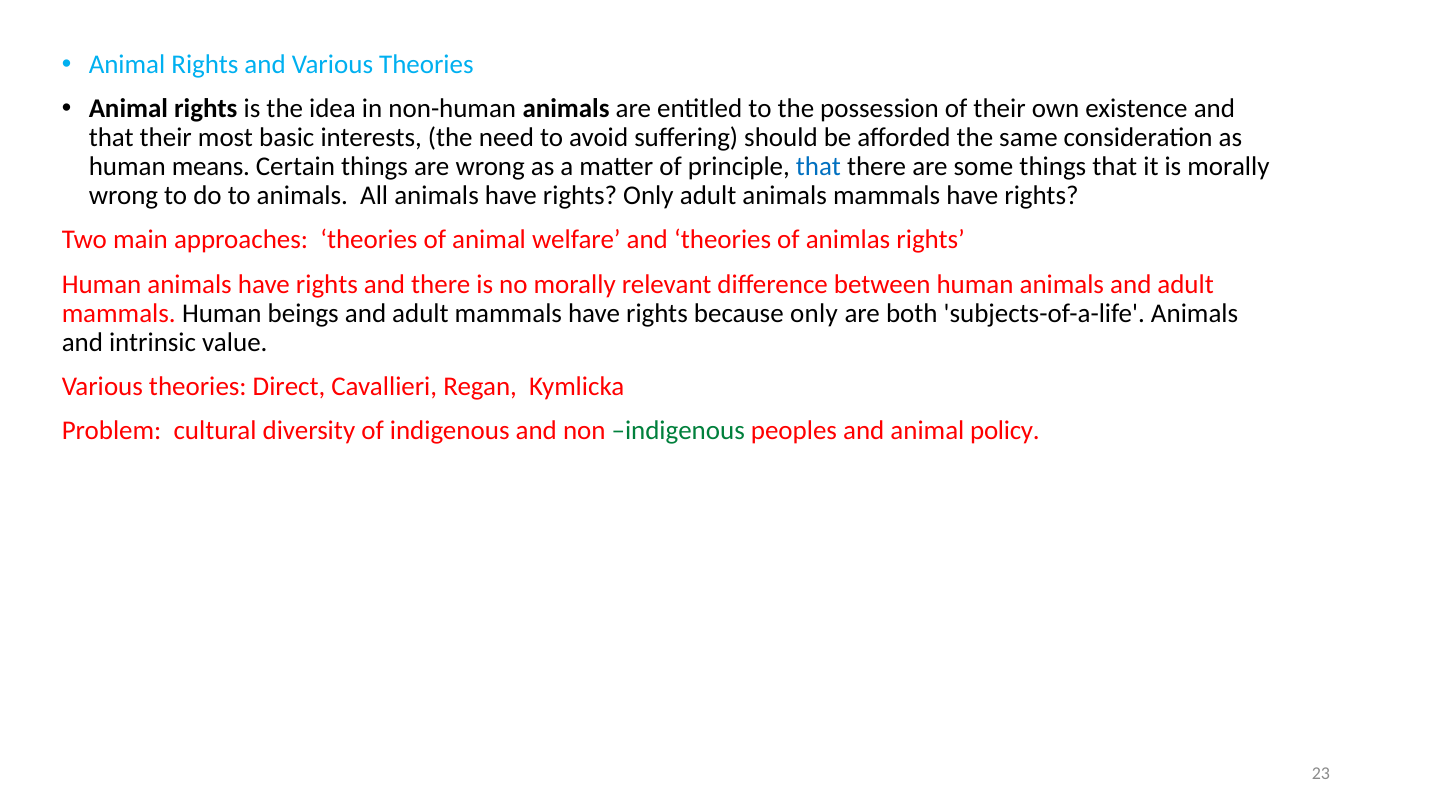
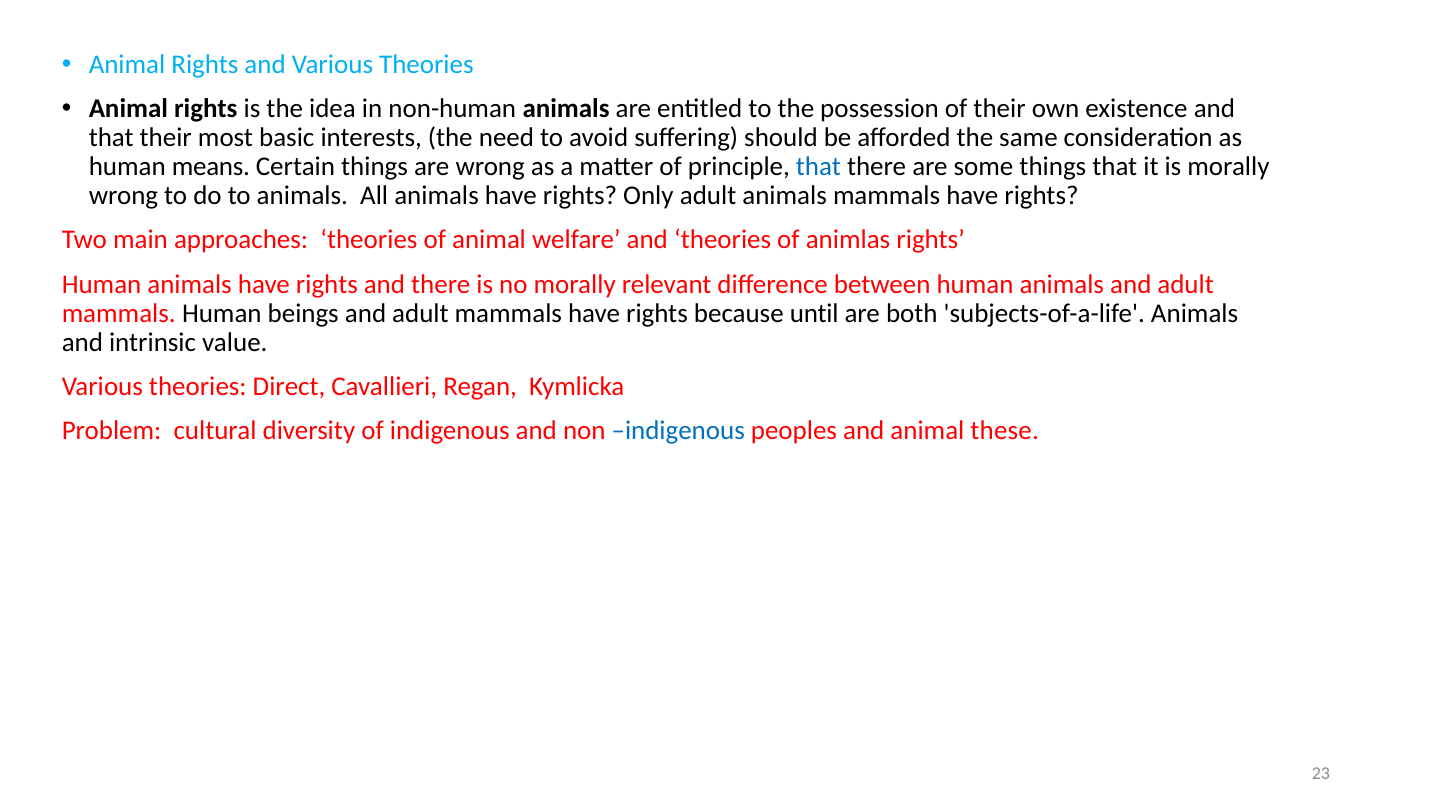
because only: only -> until
indigenous at (678, 431) colour: green -> blue
policy: policy -> these
